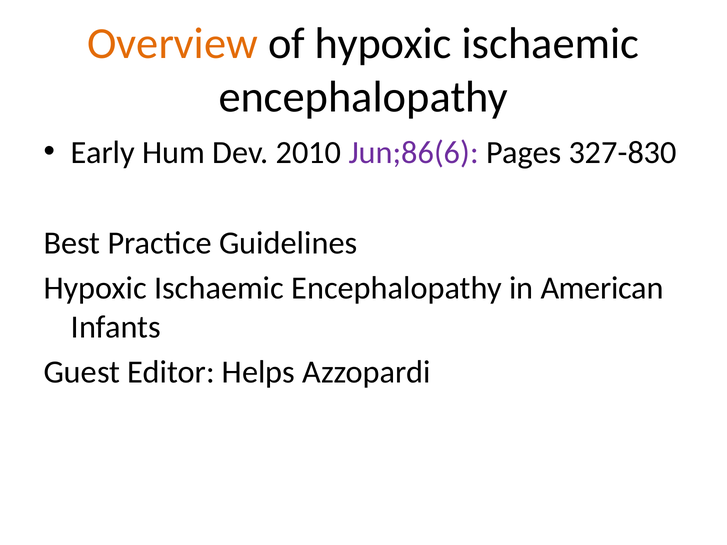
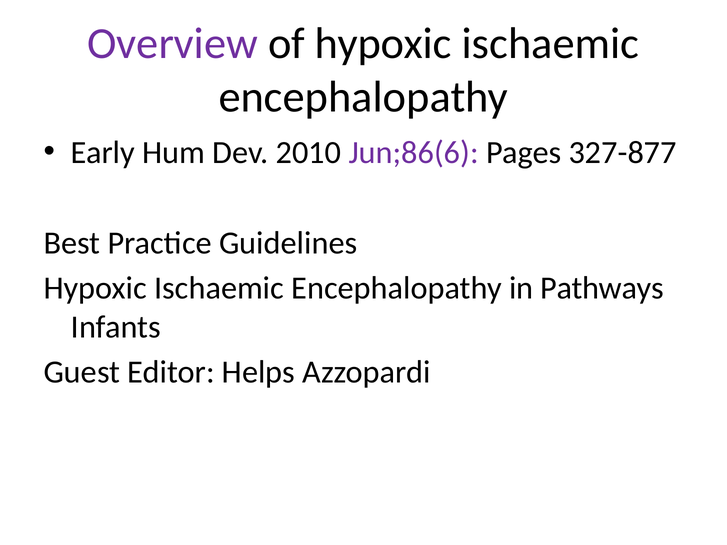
Overview colour: orange -> purple
327-830: 327-830 -> 327-877
American: American -> Pathways
